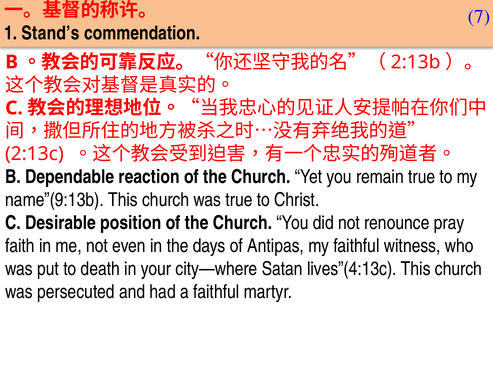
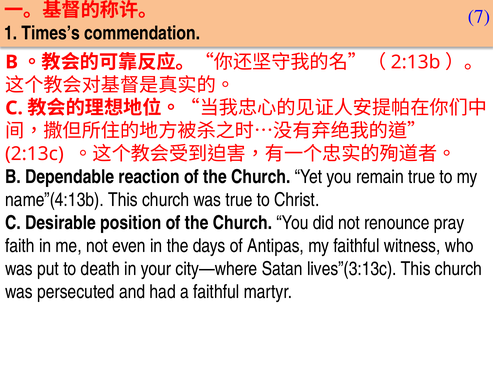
Stand’s: Stand’s -> Times’s
name”(9:13b: name”(9:13b -> name”(4:13b
lives”(4:13c: lives”(4:13c -> lives”(3:13c
